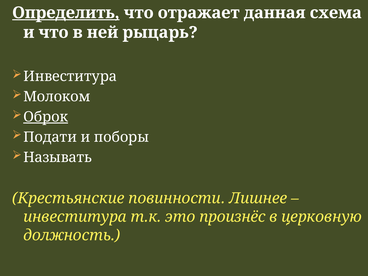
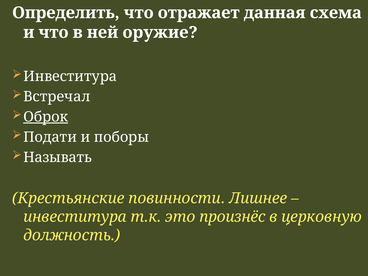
Определить underline: present -> none
рыцарь: рыцарь -> оружие
Молоком: Молоком -> Встречал
